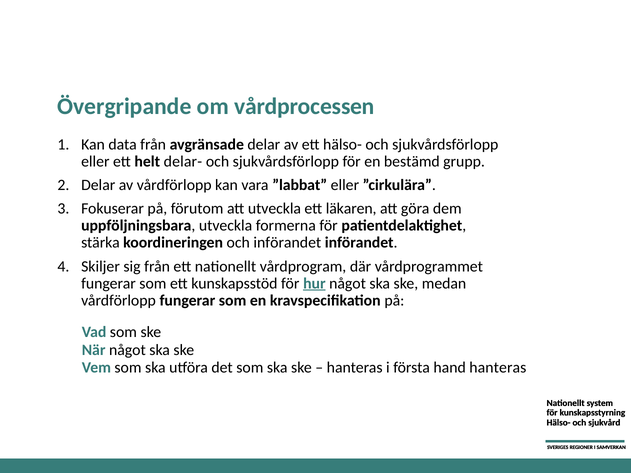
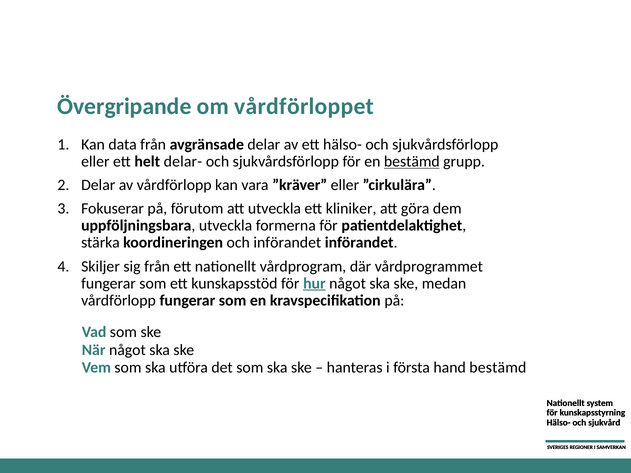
vårdprocessen: vårdprocessen -> vårdförloppet
bestämd at (412, 162) underline: none -> present
”labbat: ”labbat -> ”kräver
läkaren: läkaren -> kliniker
hand hanteras: hanteras -> bestämd
